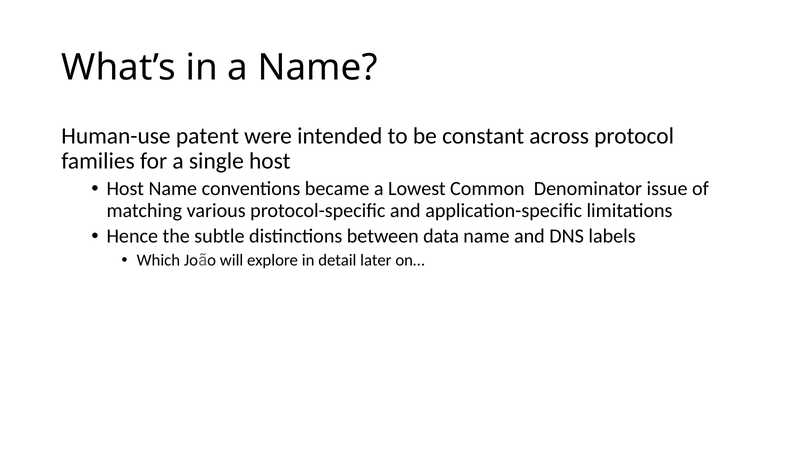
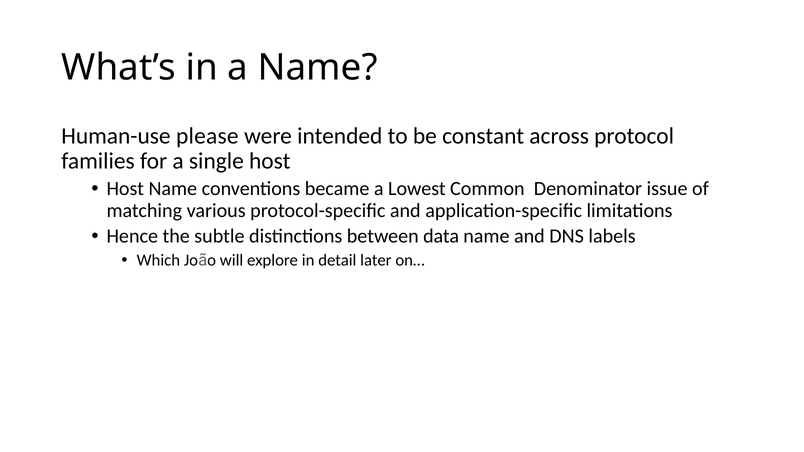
patent: patent -> please
